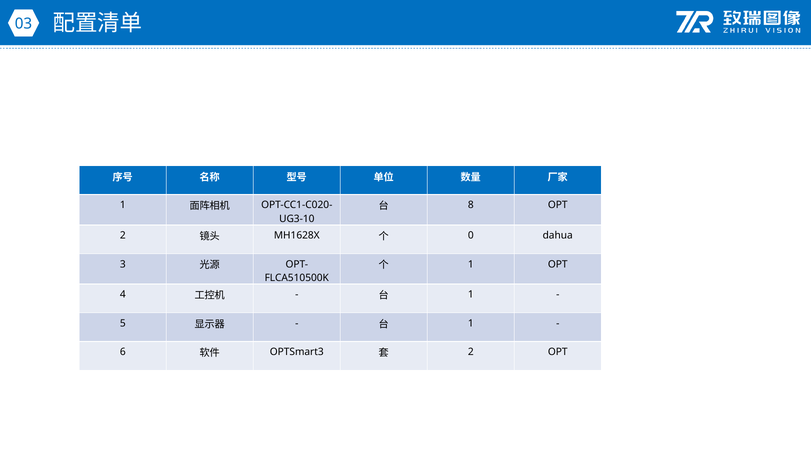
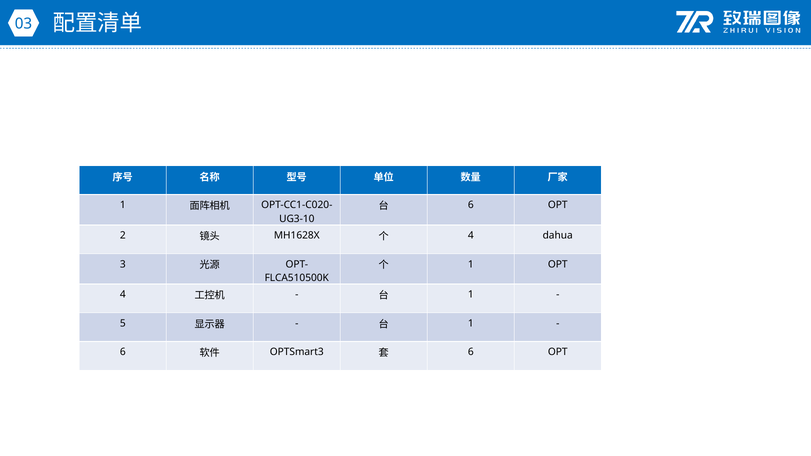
8 at (471, 205): 8 -> 6
0 at (471, 236): 0 -> 4
2 at (471, 352): 2 -> 6
